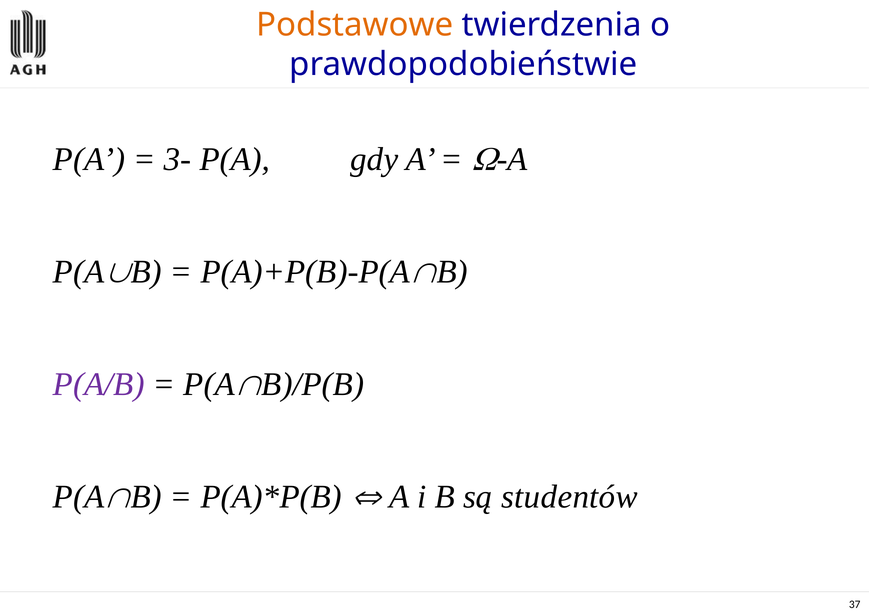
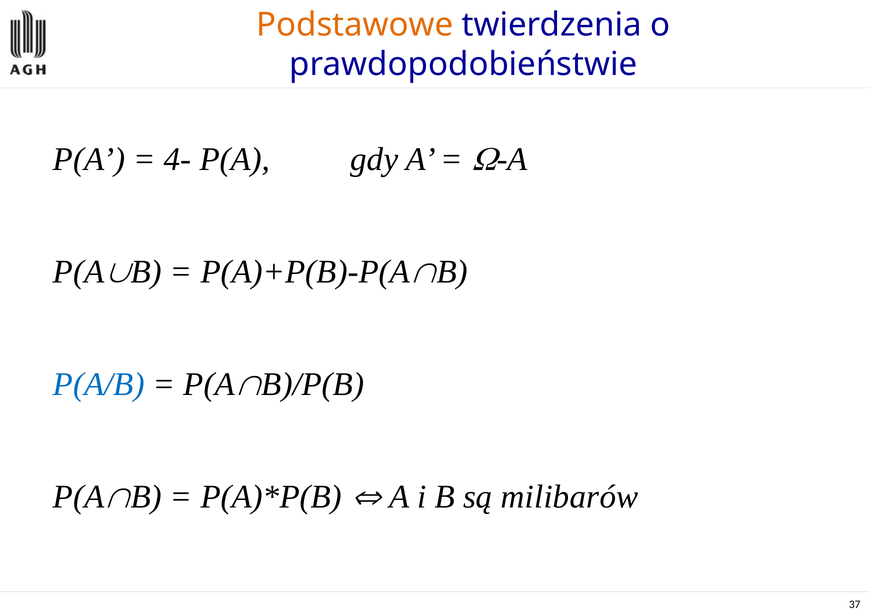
3-: 3- -> 4-
P(A/B colour: purple -> blue
studentów: studentów -> milibarów
